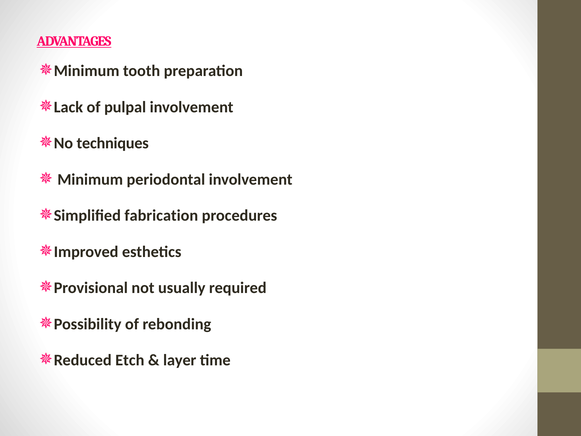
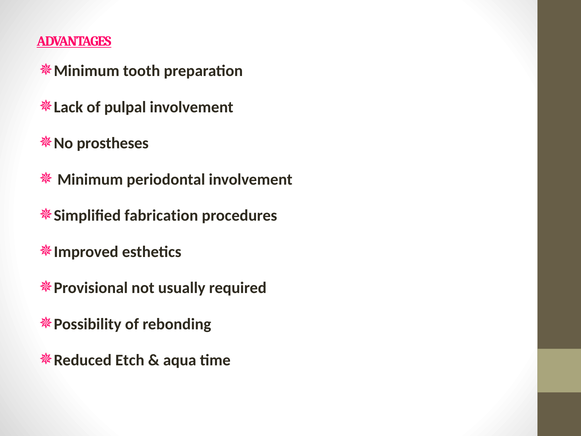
techniques: techniques -> prostheses
layer: layer -> aqua
